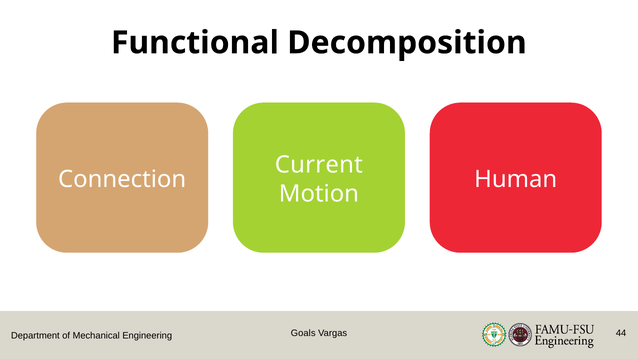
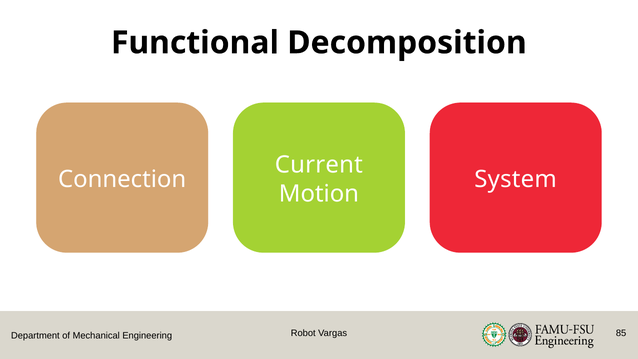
Human: Human -> System
Goals: Goals -> Robot
44: 44 -> 85
